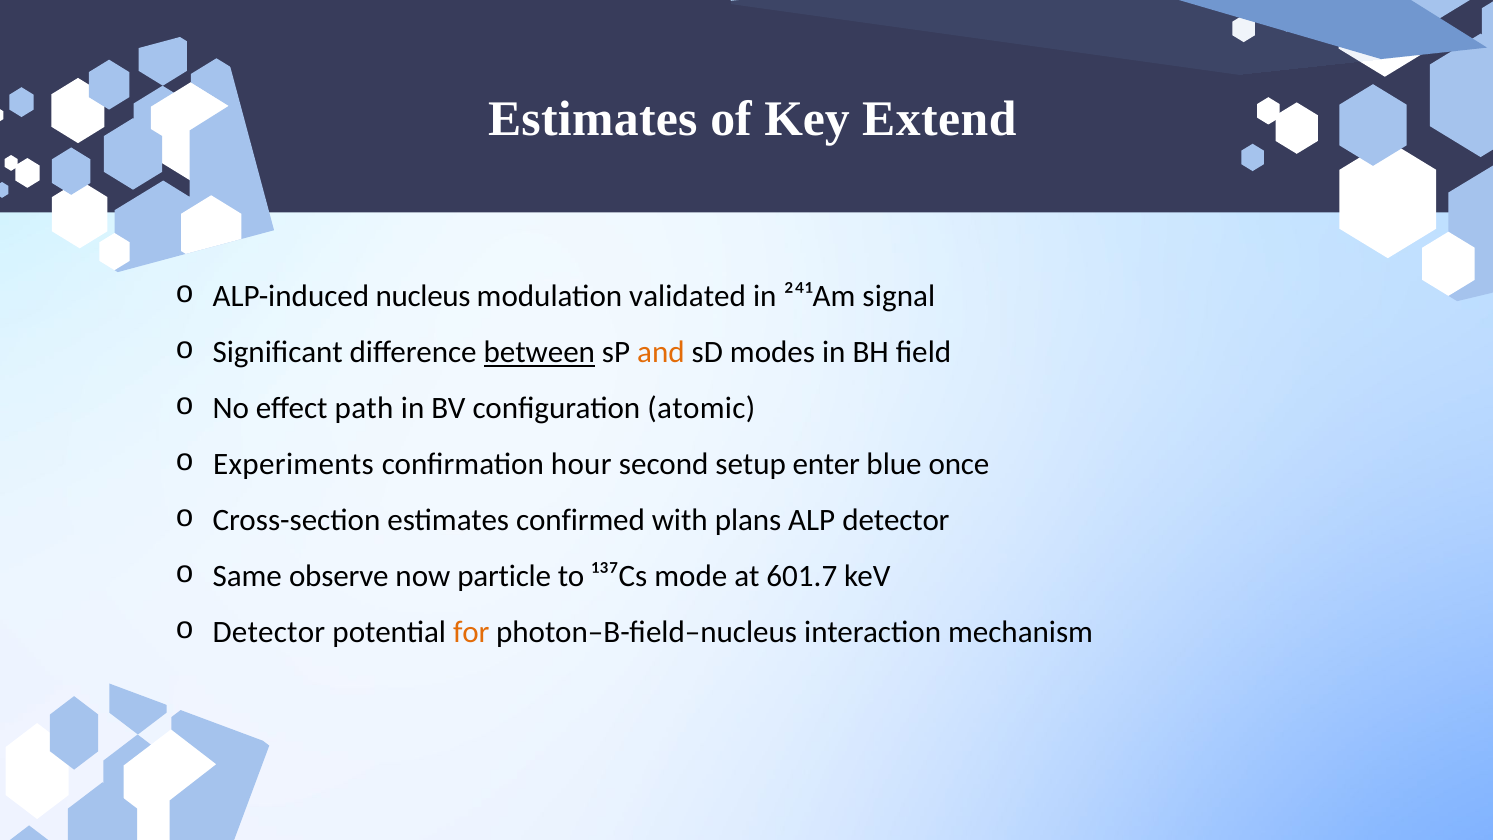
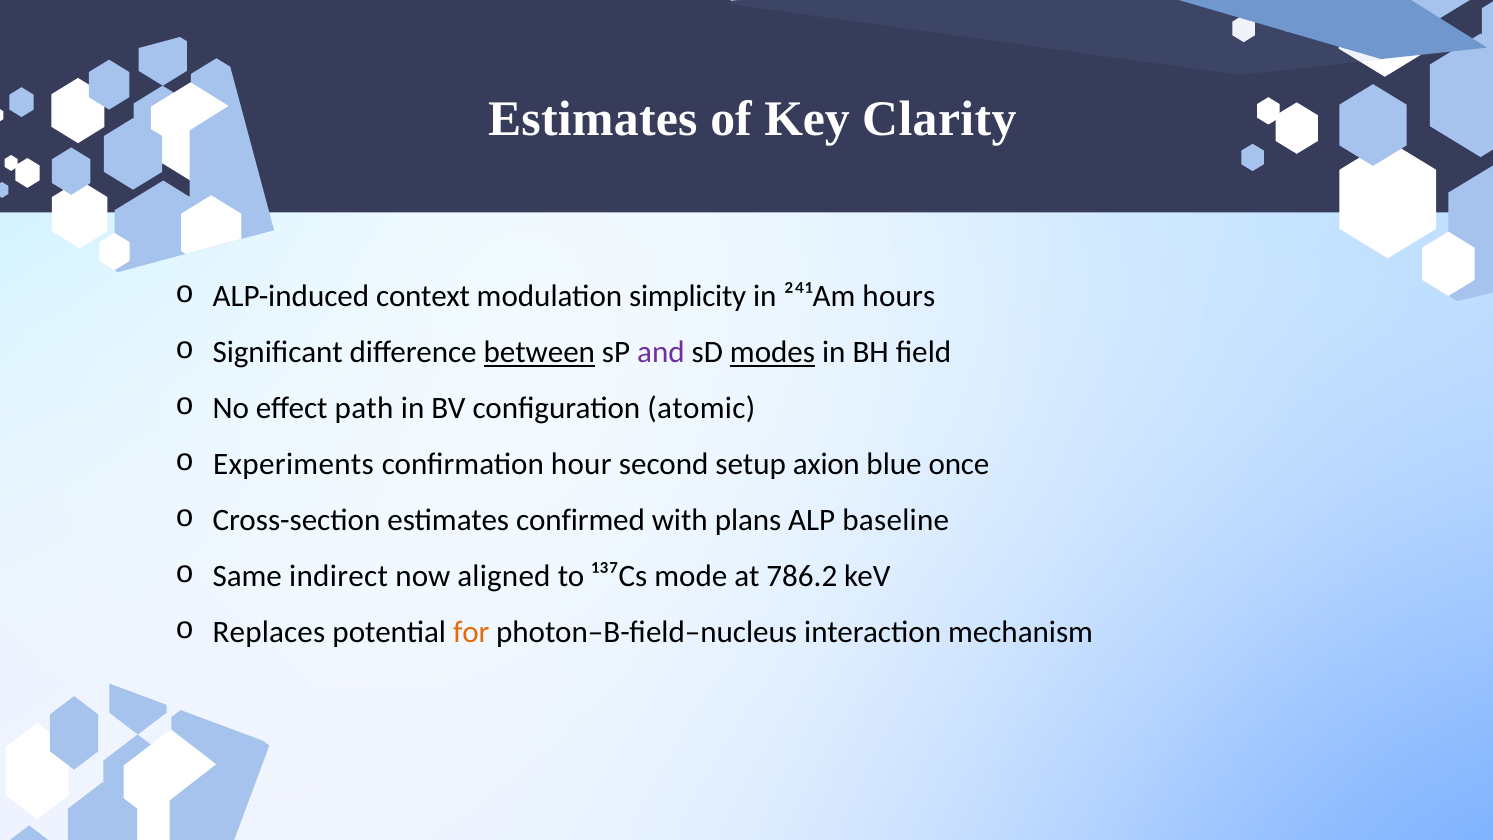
Extend: Extend -> Clarity
nucleus: nucleus -> context
validated: validated -> simplicity
signal: signal -> hours
and colour: orange -> purple
modes underline: none -> present
enter: enter -> axion
ALP detector: detector -> baseline
observe: observe -> indirect
particle: particle -> aligned
601.7: 601.7 -> 786.2
Detector at (269, 632): Detector -> Replaces
